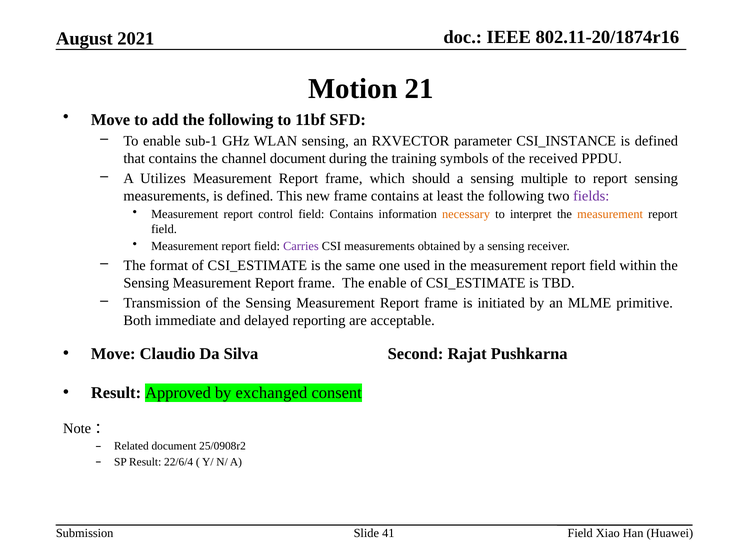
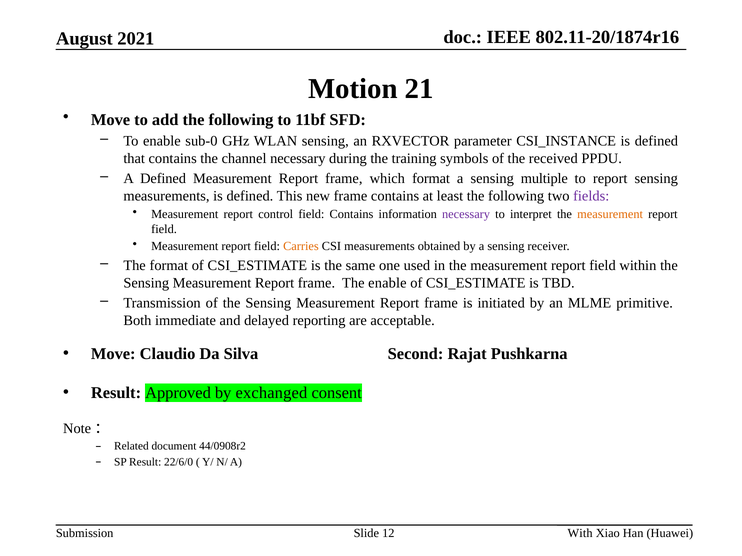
sub-1: sub-1 -> sub-0
channel document: document -> necessary
A Utilizes: Utilizes -> Defined
which should: should -> format
necessary at (466, 214) colour: orange -> purple
Carries colour: purple -> orange
25/0908r2: 25/0908r2 -> 44/0908r2
22/6/4: 22/6/4 -> 22/6/0
41: 41 -> 12
Field at (580, 534): Field -> With
